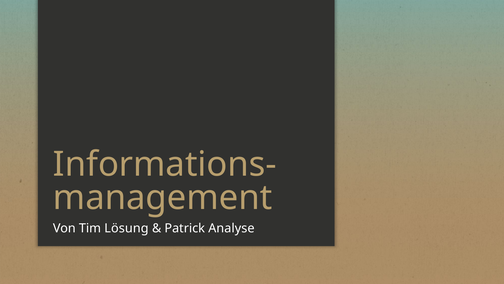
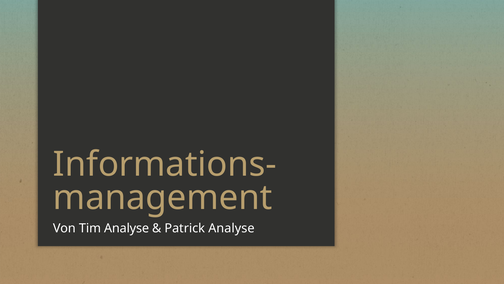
Tim Lösung: Lösung -> Analyse
